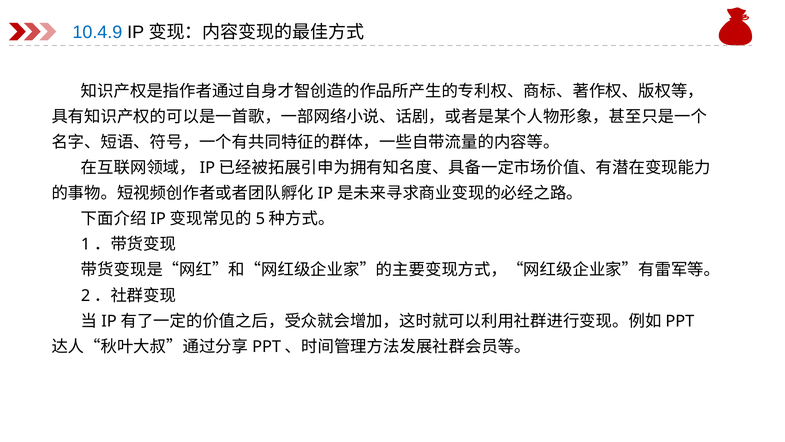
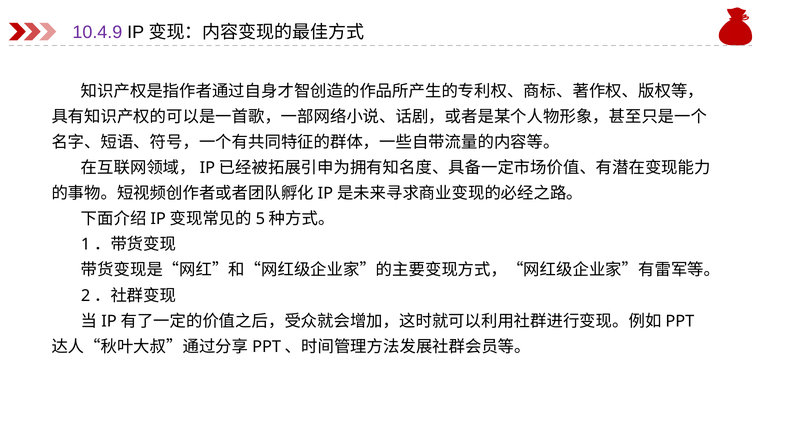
10.4.9 colour: blue -> purple
